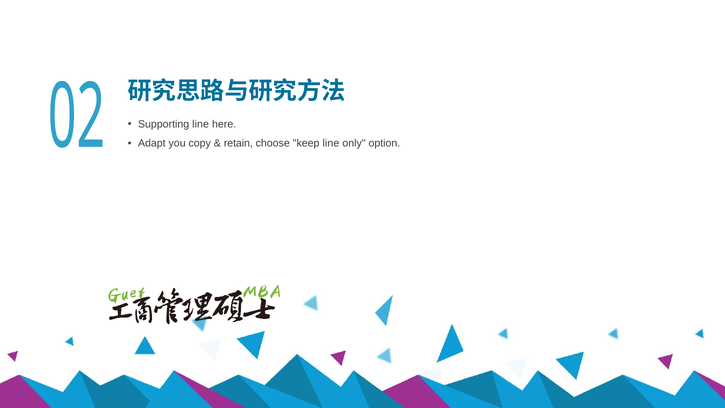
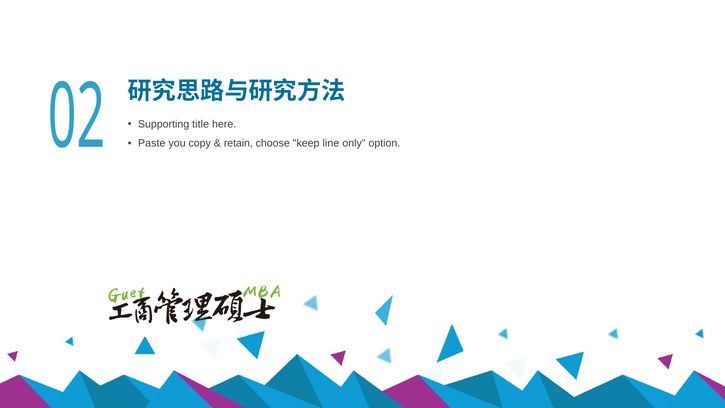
Supporting line: line -> title
Adapt: Adapt -> Paste
